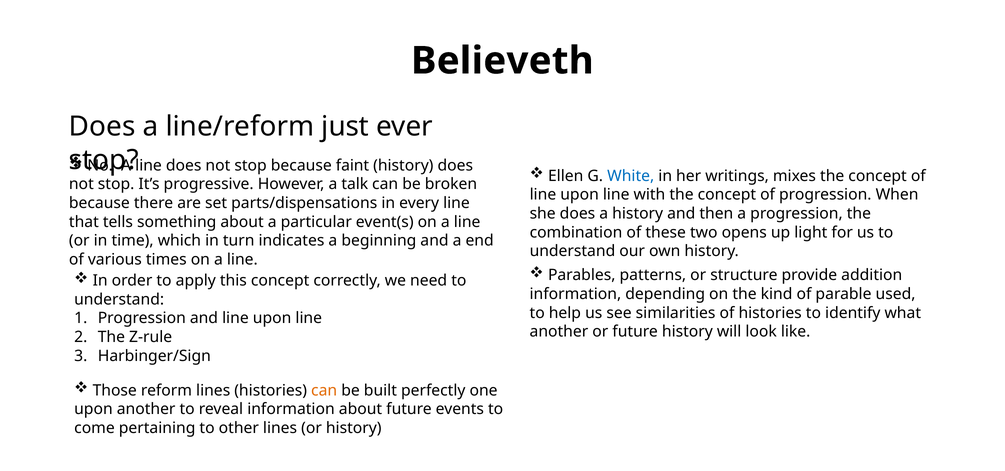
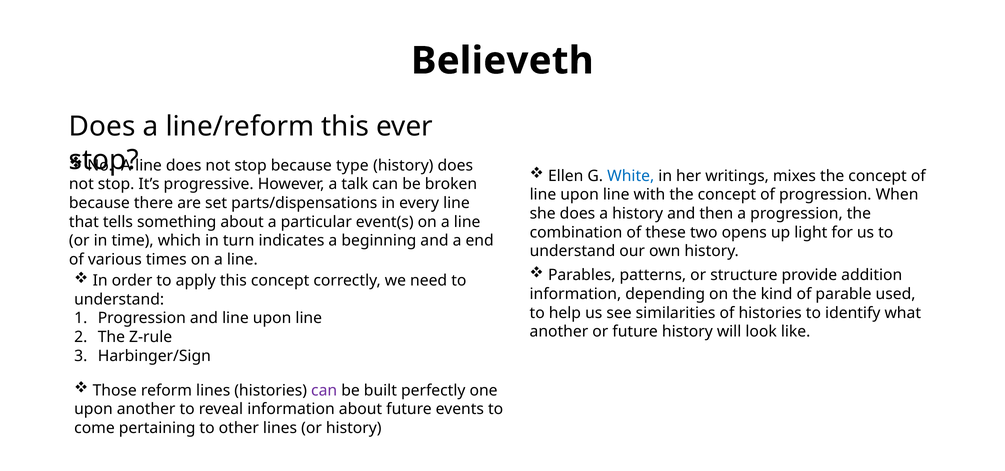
line/reform just: just -> this
faint: faint -> type
can at (324, 390) colour: orange -> purple
